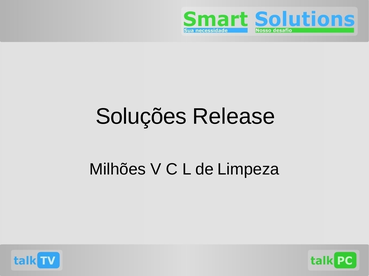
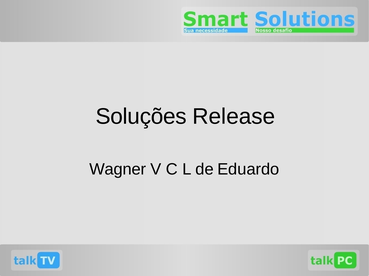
Milhões: Milhões -> Wagner
Limpeza: Limpeza -> Eduardo
